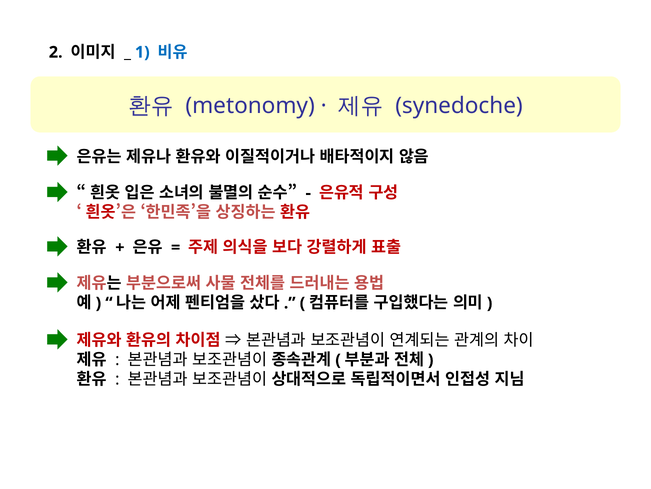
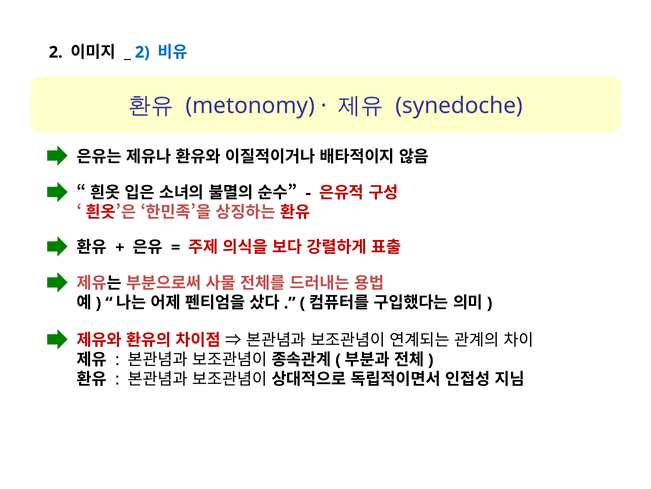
1 at (142, 52): 1 -> 2
